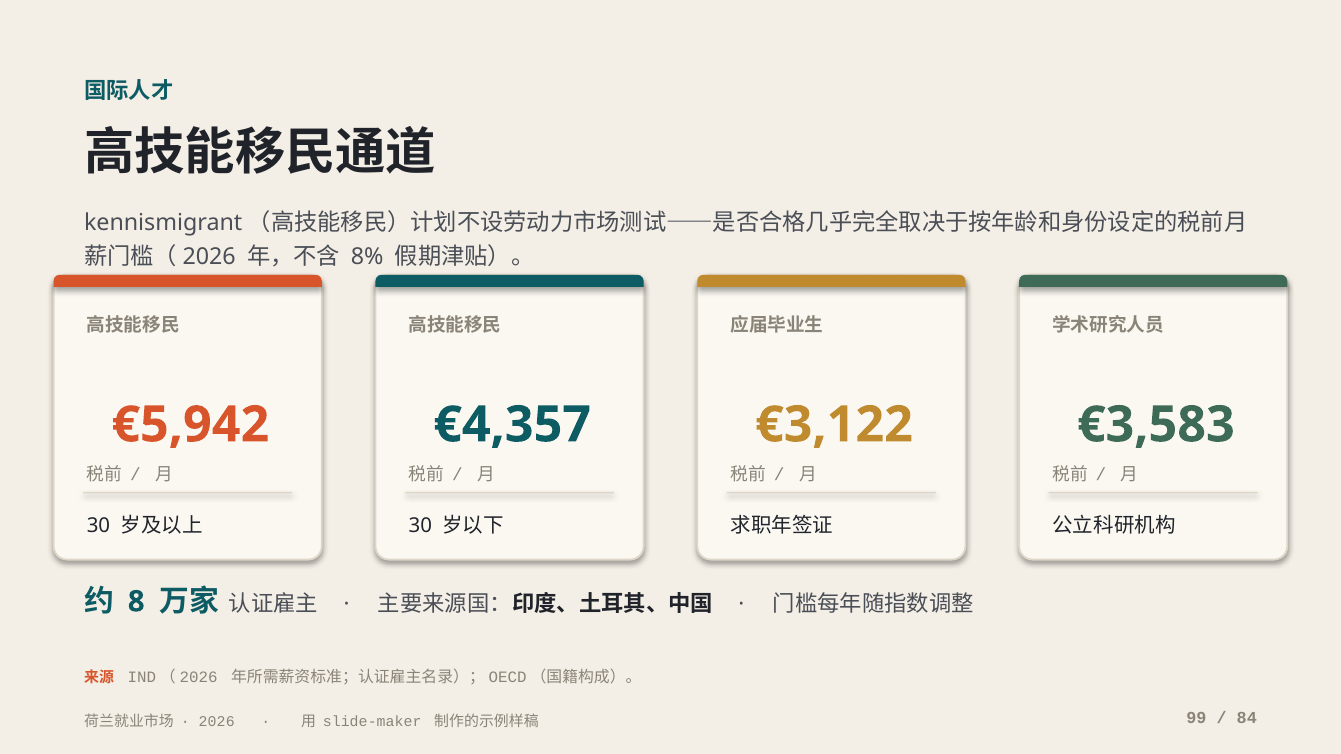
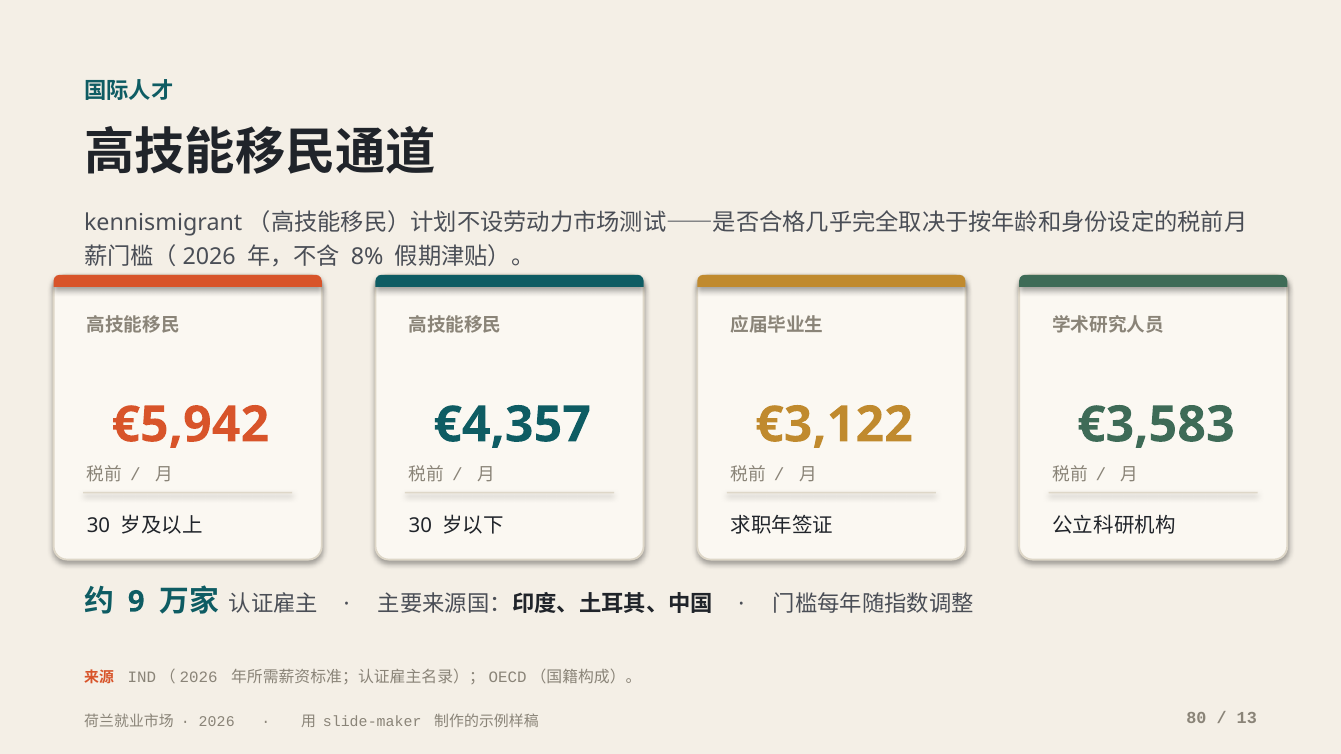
8: 8 -> 9
99: 99 -> 80
84: 84 -> 13
